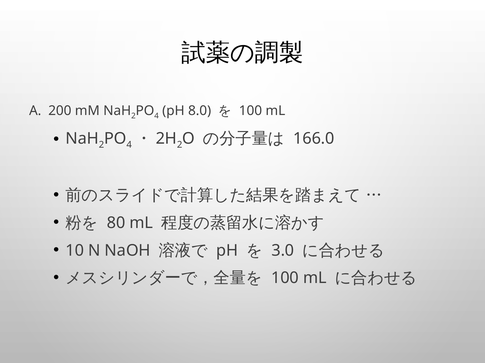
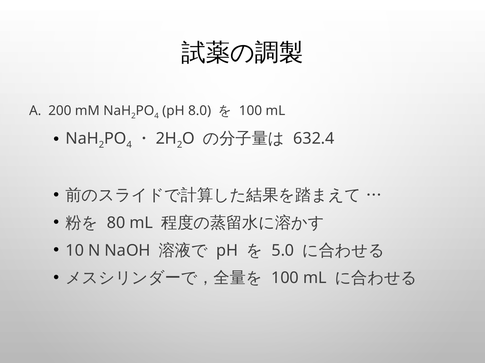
166.0: 166.0 -> 632.4
3.0: 3.0 -> 5.0
